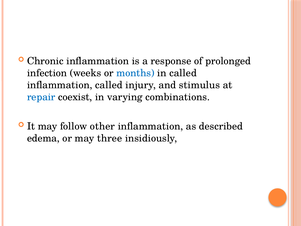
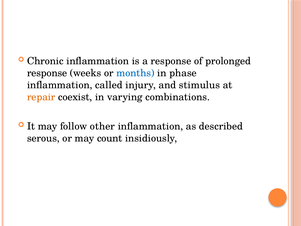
infection at (47, 73): infection -> response
in called: called -> phase
repair colour: blue -> orange
edema: edema -> serous
three: three -> count
